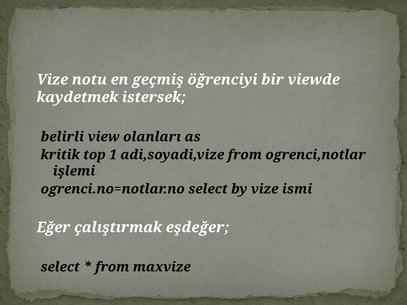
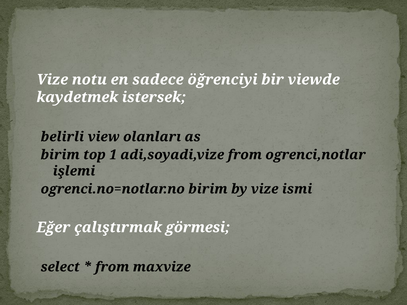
geçmiş: geçmiş -> sadece
kritik at (60, 155): kritik -> birim
ogrenci.no=notlar.no select: select -> birim
eşdeğer: eşdeğer -> görmesi
